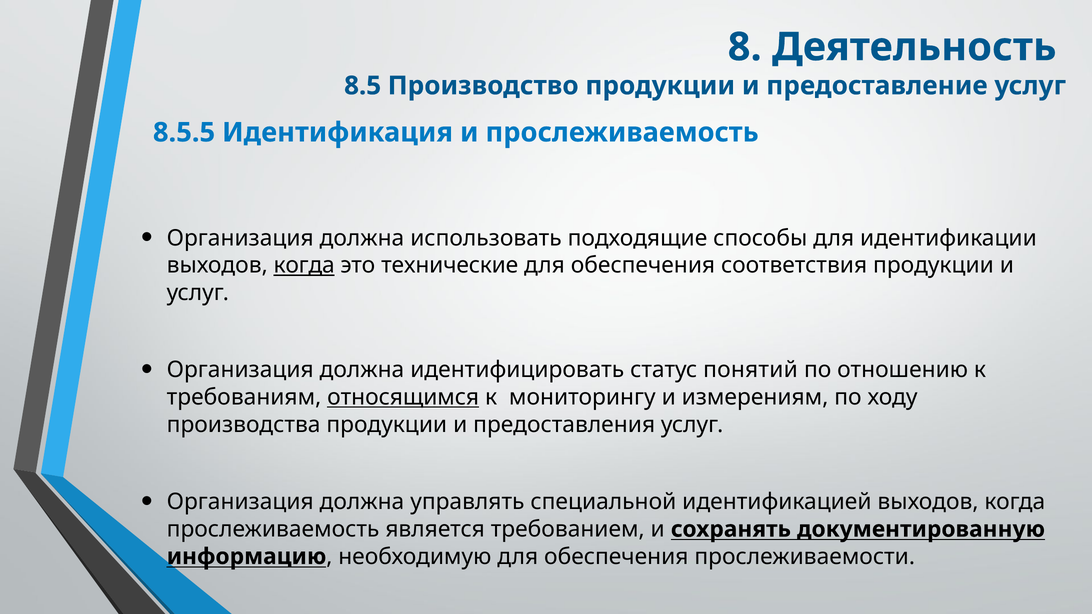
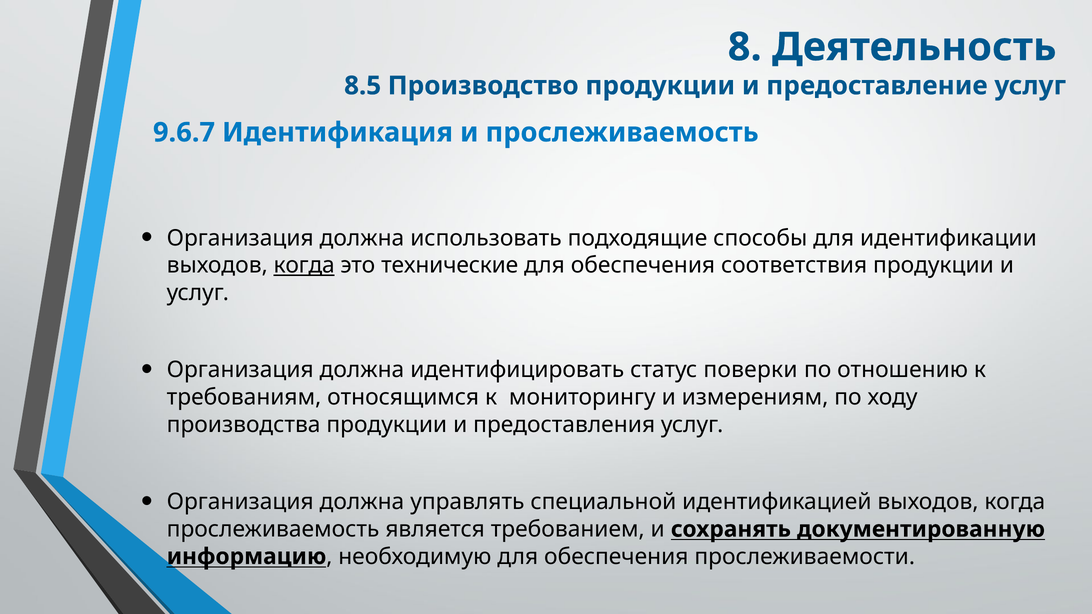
8.5.5: 8.5.5 -> 9.6.7
понятий: понятий -> поверки
относящимся underline: present -> none
